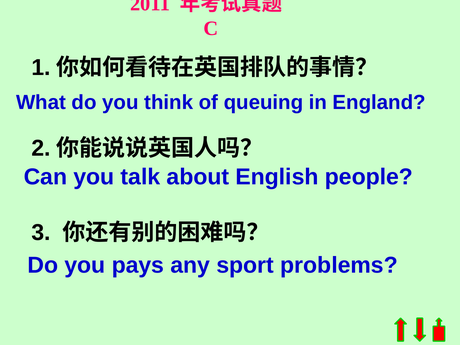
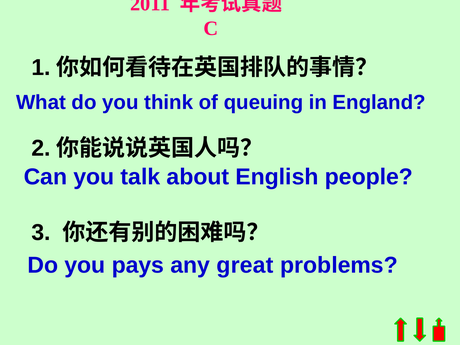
sport: sport -> great
